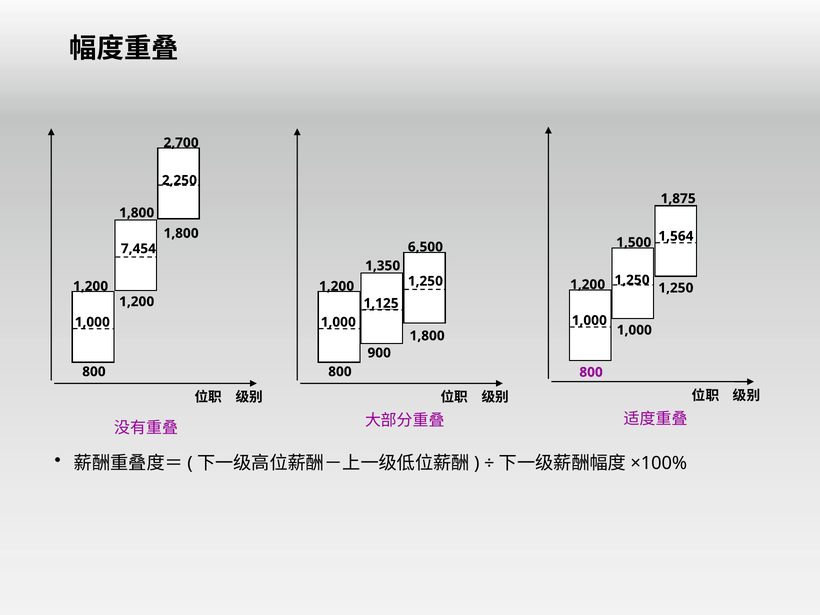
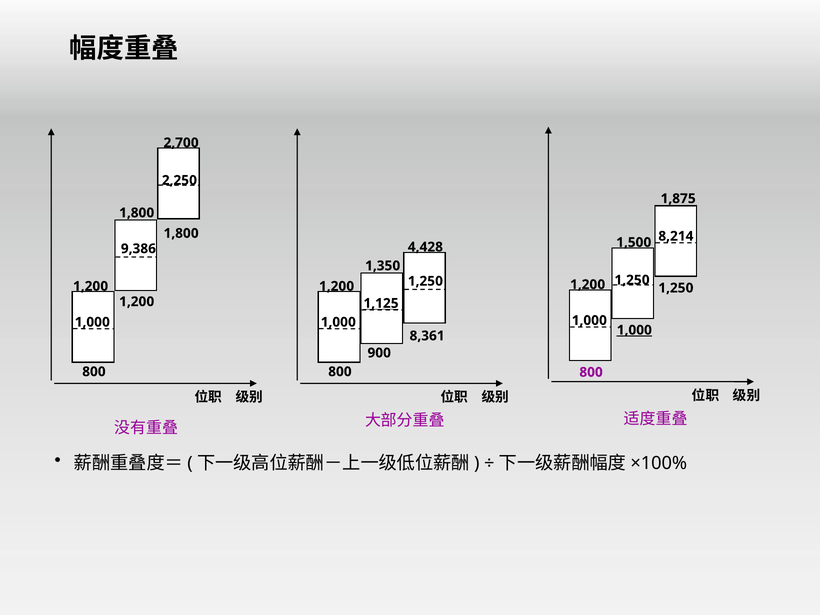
1,564: 1,564 -> 8,214
6,500: 6,500 -> 4,428
7,454: 7,454 -> 9,386
1,000 at (634, 330) underline: none -> present
1,800 at (427, 336): 1,800 -> 8,361
